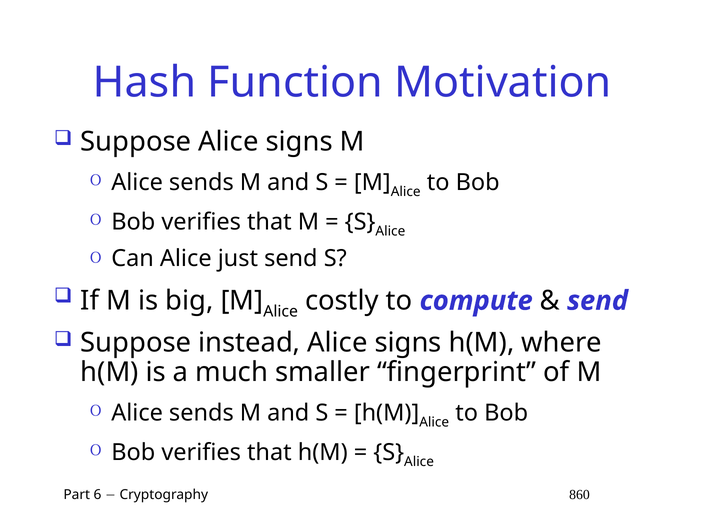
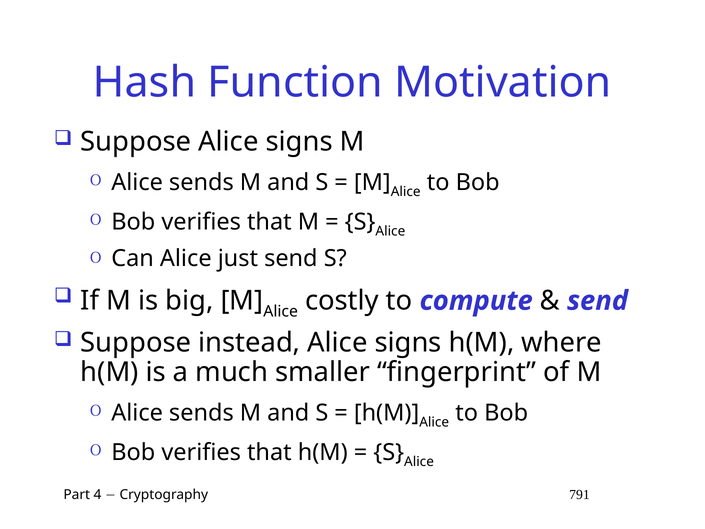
6: 6 -> 4
860: 860 -> 791
